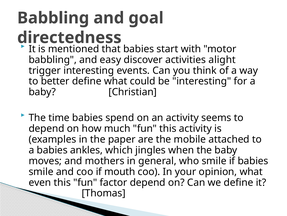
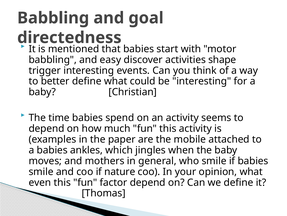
alight: alight -> shape
mouth: mouth -> nature
